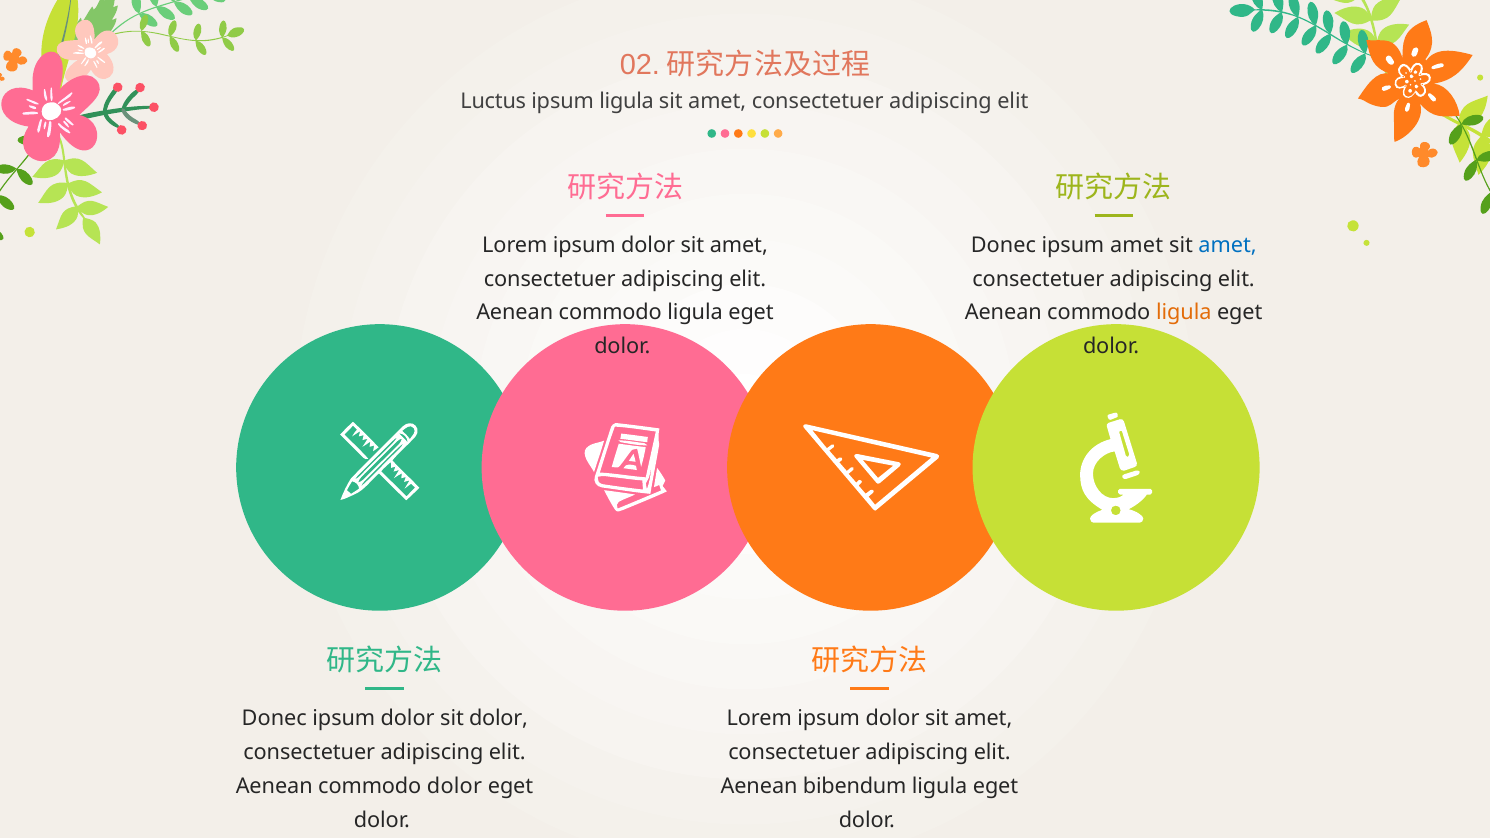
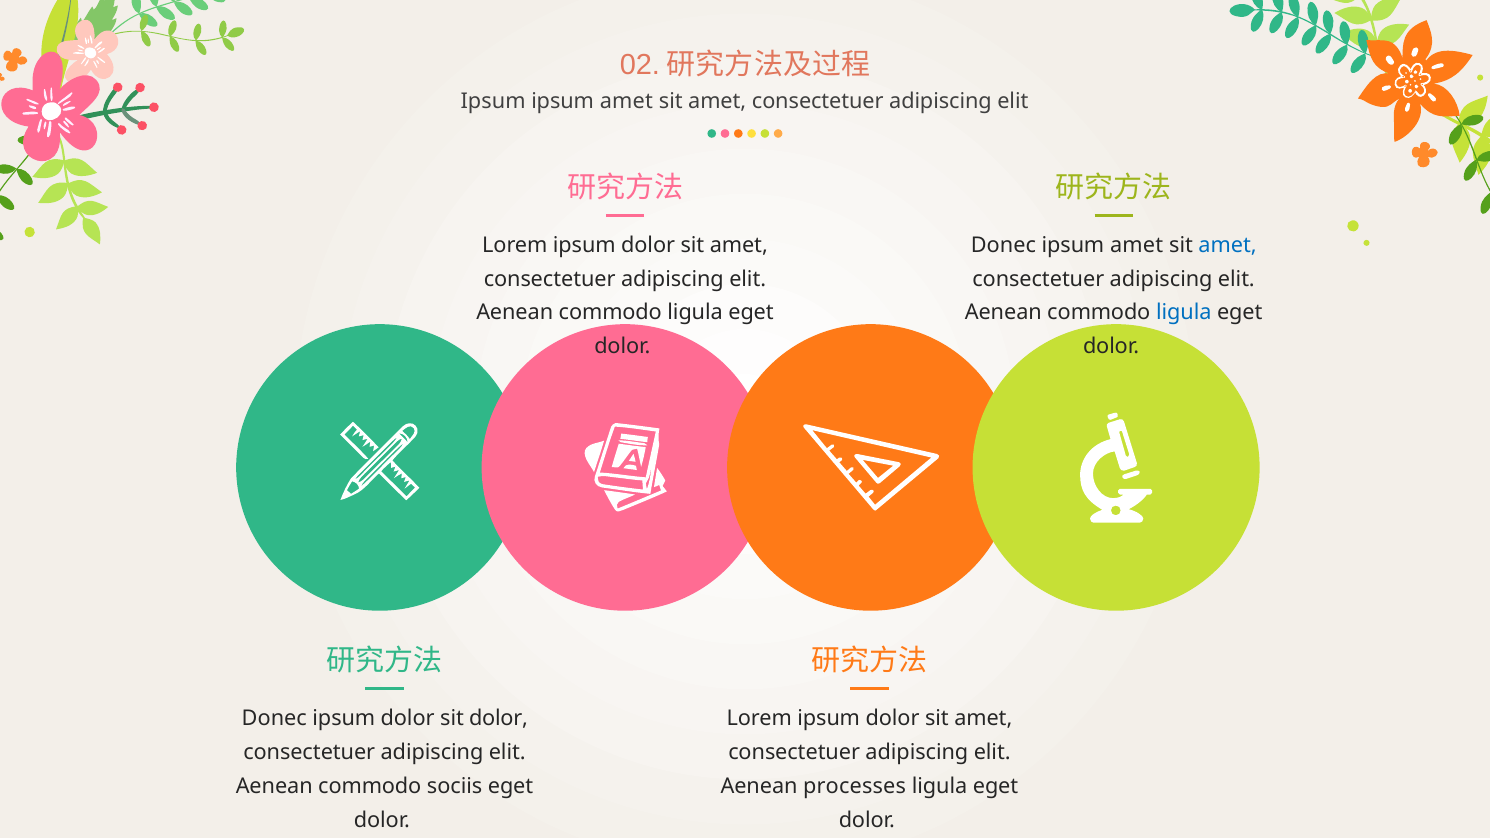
Luctus at (493, 101): Luctus -> Ipsum
ligula at (627, 101): ligula -> amet
ligula at (1184, 313) colour: orange -> blue
commodo dolor: dolor -> sociis
bibendum: bibendum -> processes
